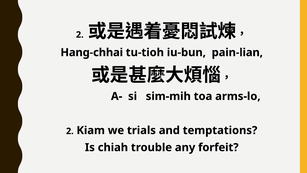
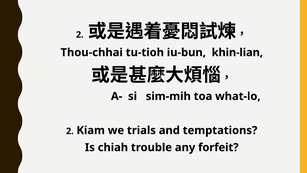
Hang-chhai: Hang-chhai -> Thou-chhai
pain-lian: pain-lian -> khin-lian
arms-lo: arms-lo -> what-lo
